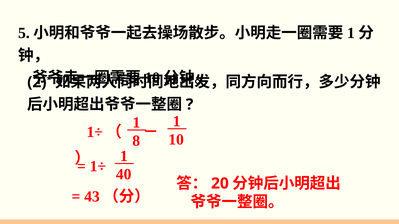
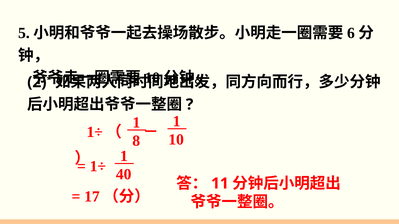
1 at (351, 33): 1 -> 6
20: 20 -> 11
43: 43 -> 17
